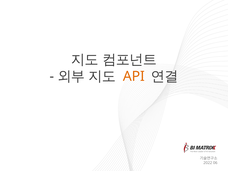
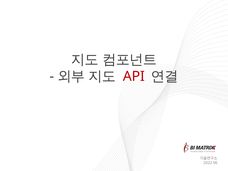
API colour: orange -> red
